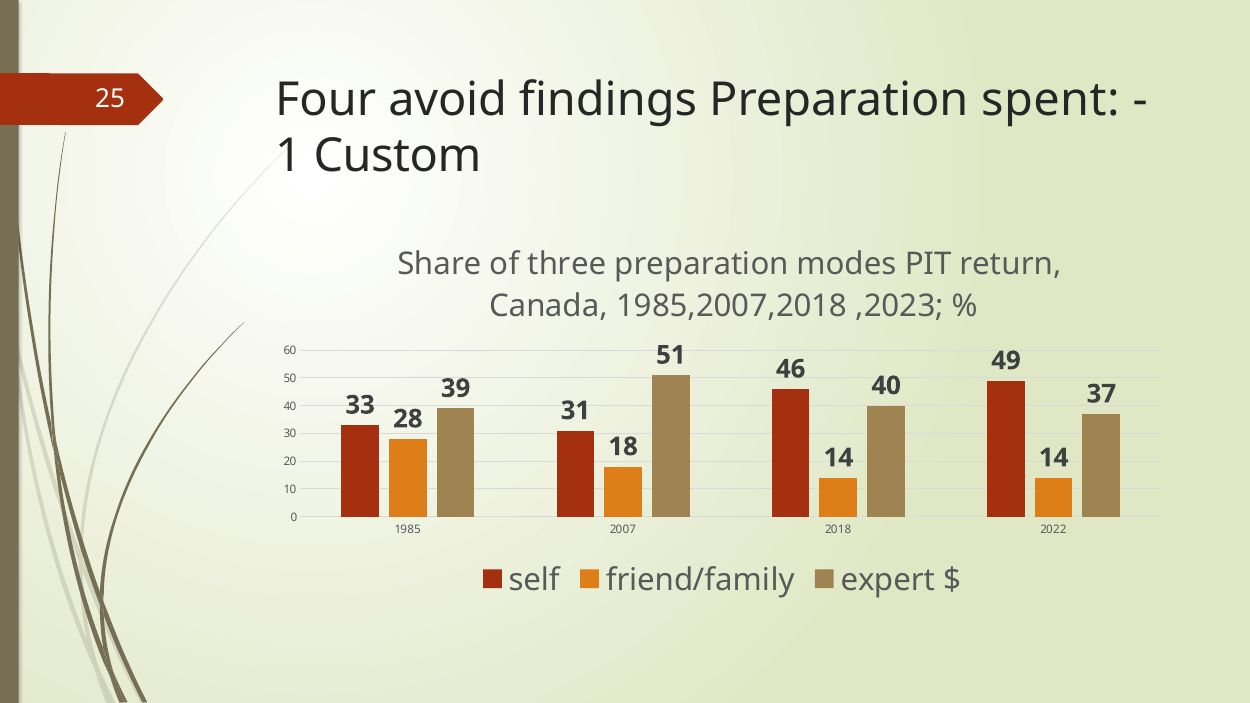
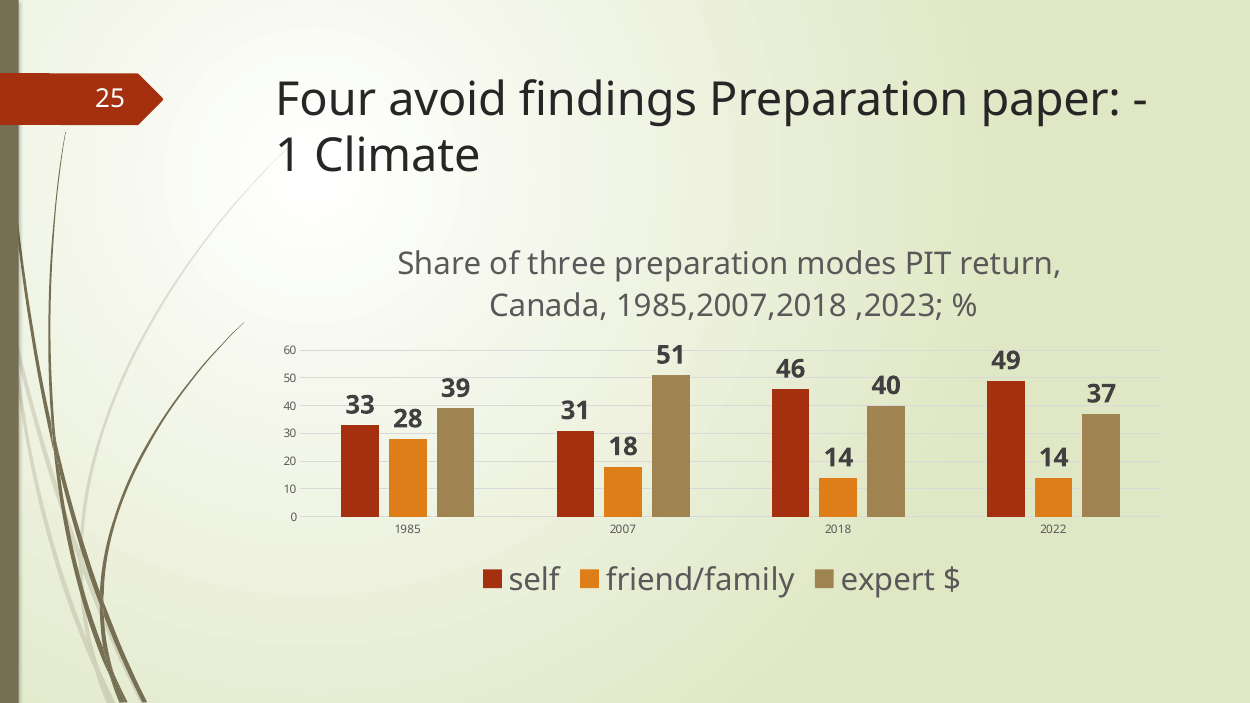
spent: spent -> paper
Custom: Custom -> Climate
